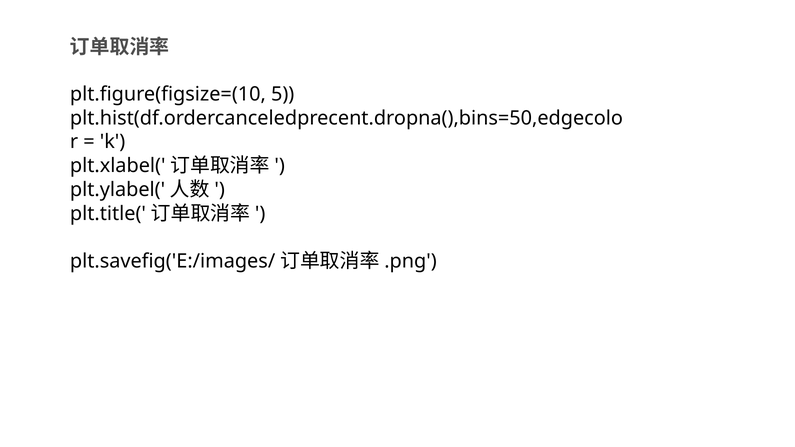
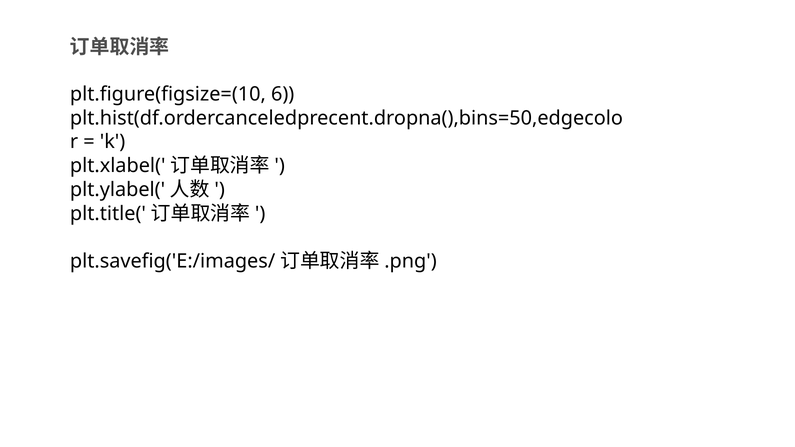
5: 5 -> 6
